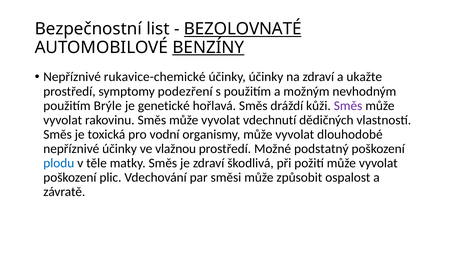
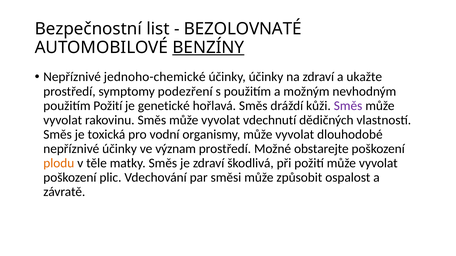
BEZOLOVNATÉ underline: present -> none
rukavice-chemické: rukavice-chemické -> jednoho-chemické
použitím Brýle: Brýle -> Požití
vlažnou: vlažnou -> význam
podstatný: podstatný -> obstarejte
plodu colour: blue -> orange
